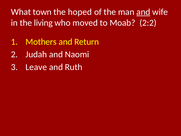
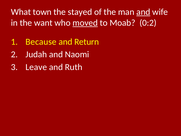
hoped: hoped -> stayed
living: living -> want
moved underline: none -> present
2:2: 2:2 -> 0:2
Mothers: Mothers -> Because
